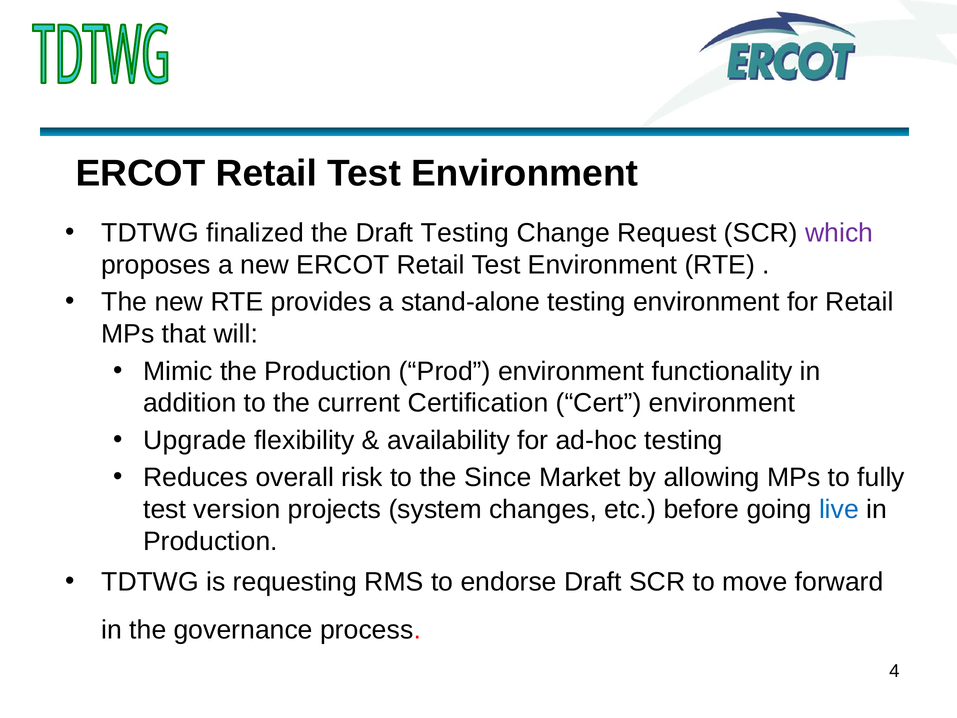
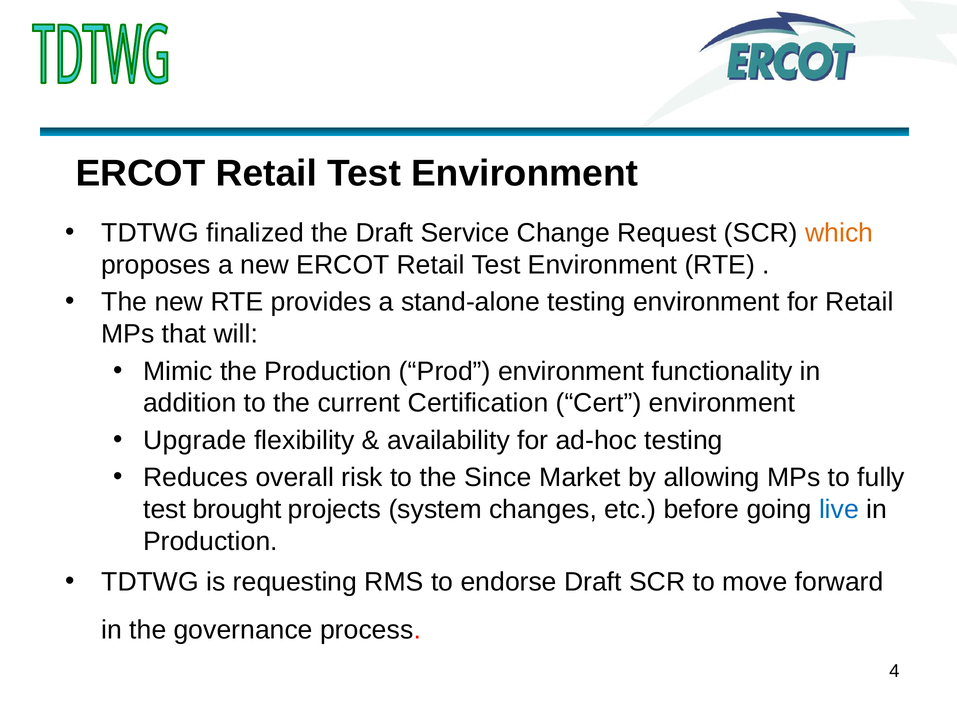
Draft Testing: Testing -> Service
which colour: purple -> orange
version: version -> brought
